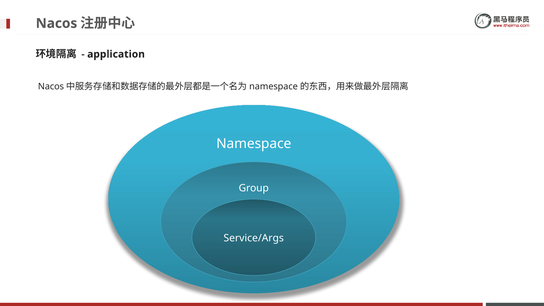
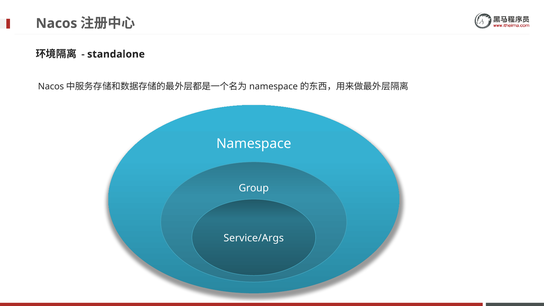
application: application -> standalone
